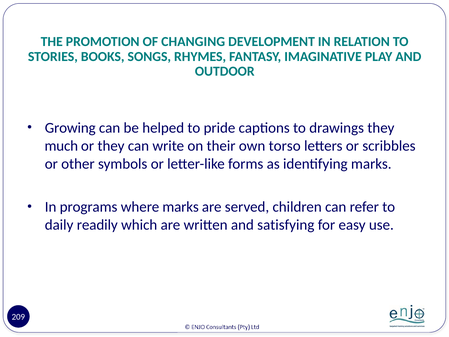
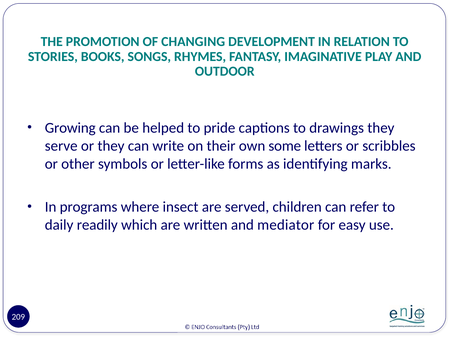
much: much -> serve
torso: torso -> some
where marks: marks -> insect
satisfying: satisfying -> mediator
